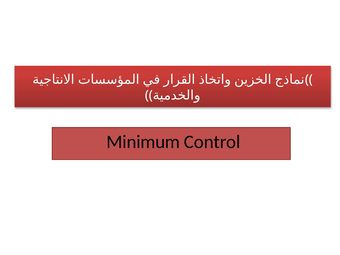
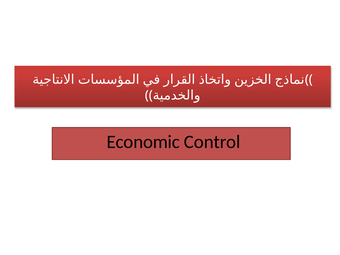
Minimum: Minimum -> Economic
